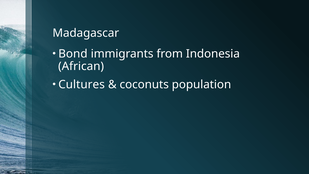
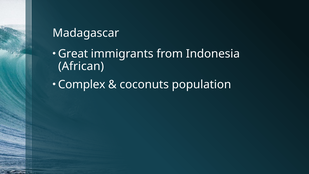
Bond: Bond -> Great
Cultures: Cultures -> Complex
